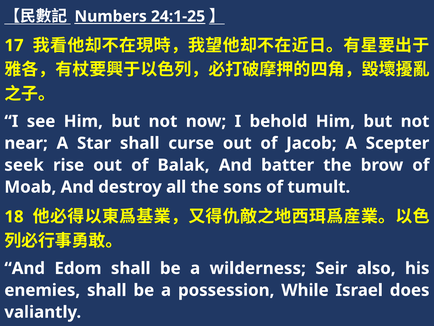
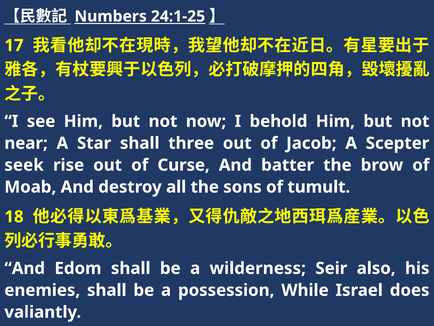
curse: curse -> three
Balak: Balak -> Curse
